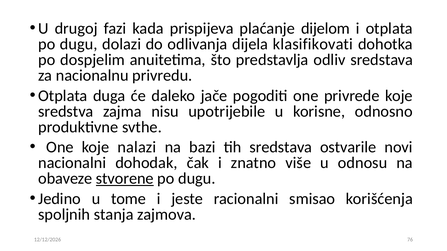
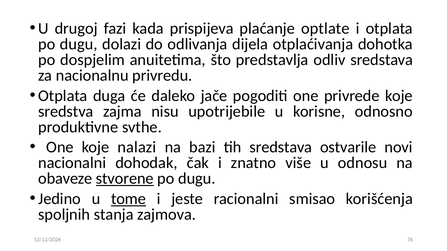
dijelom: dijelom -> optlate
klasifikovati: klasifikovati -> otplaćivanja
tome underline: none -> present
